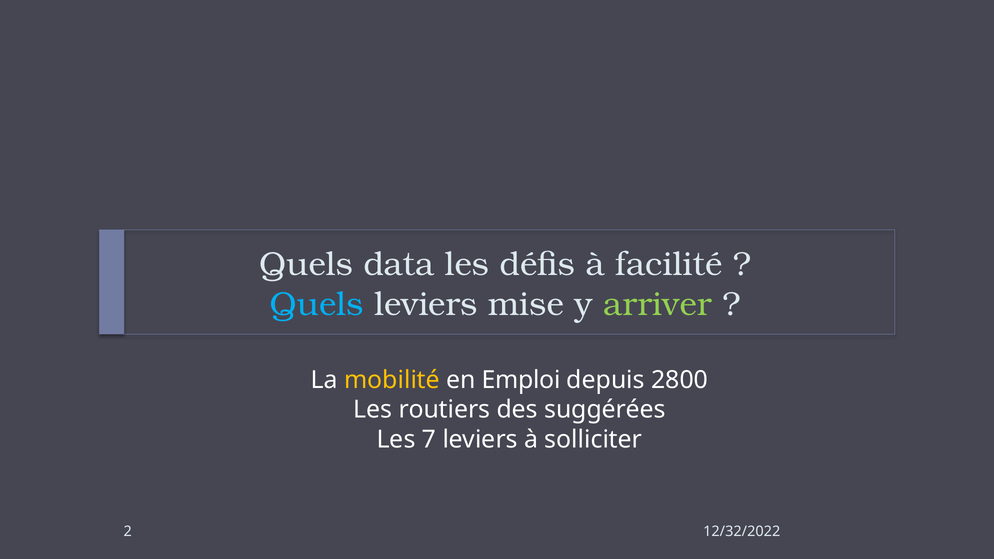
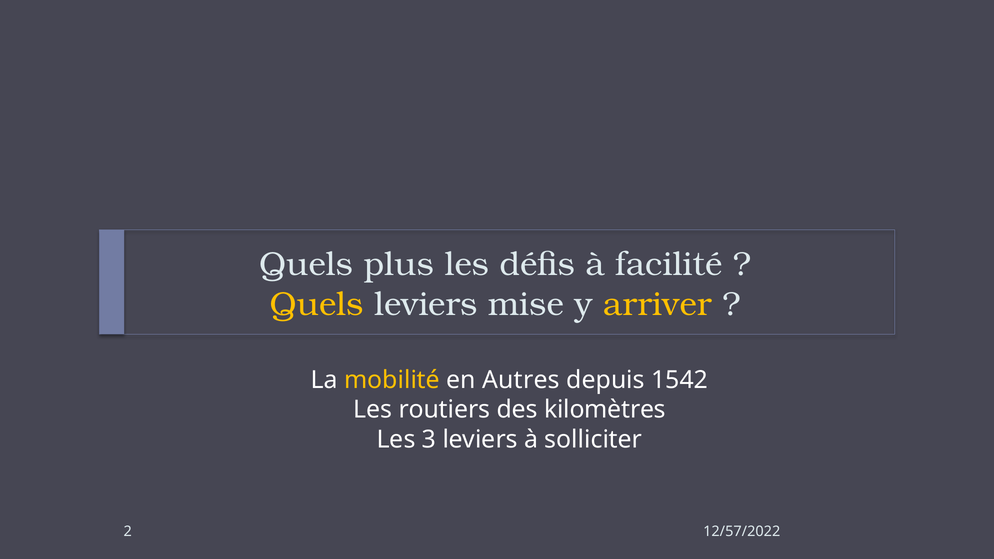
data: data -> plus
Quels at (317, 304) colour: light blue -> yellow
arriver colour: light green -> yellow
Emploi: Emploi -> Autres
2800: 2800 -> 1542
suggérées: suggérées -> kilomètres
7: 7 -> 3
12/32/2022: 12/32/2022 -> 12/57/2022
